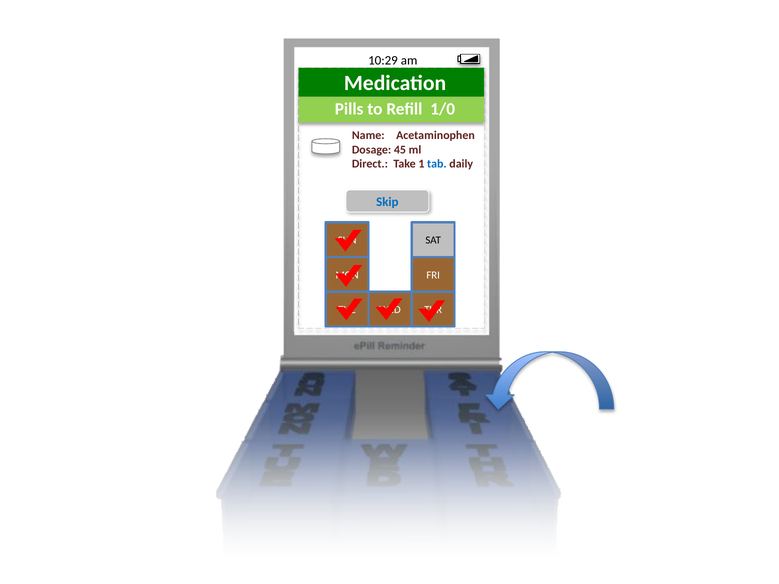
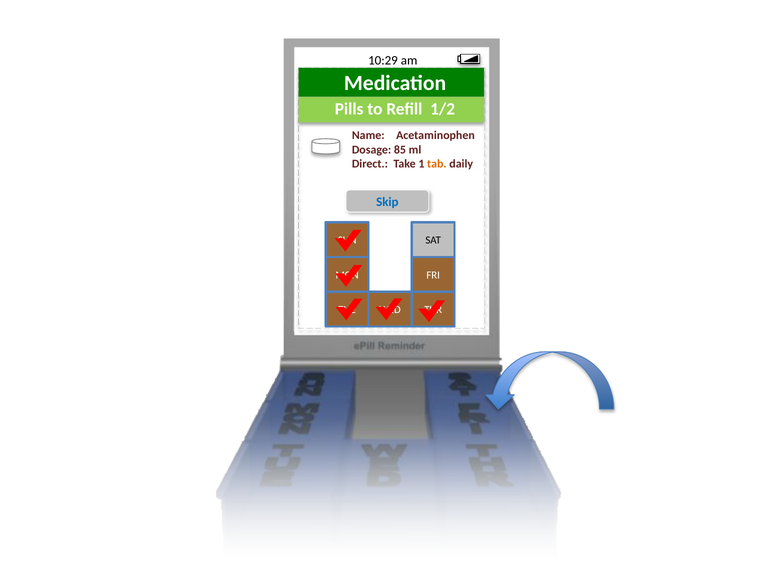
1/0: 1/0 -> 1/2
45: 45 -> 85
tab colour: blue -> orange
